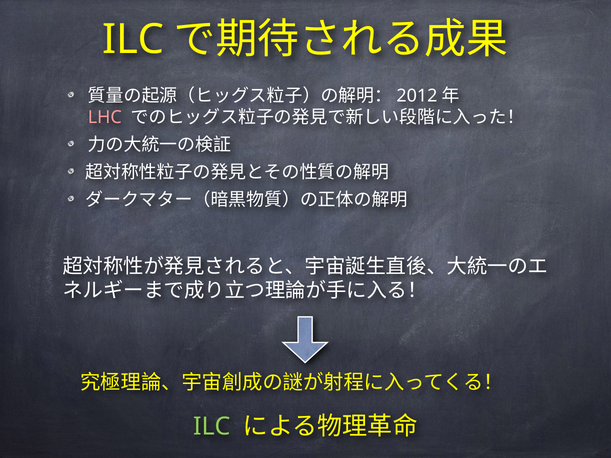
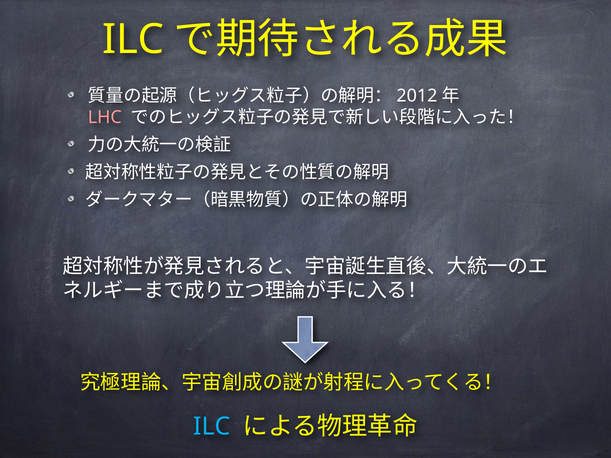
ILC at (212, 427) colour: light green -> light blue
